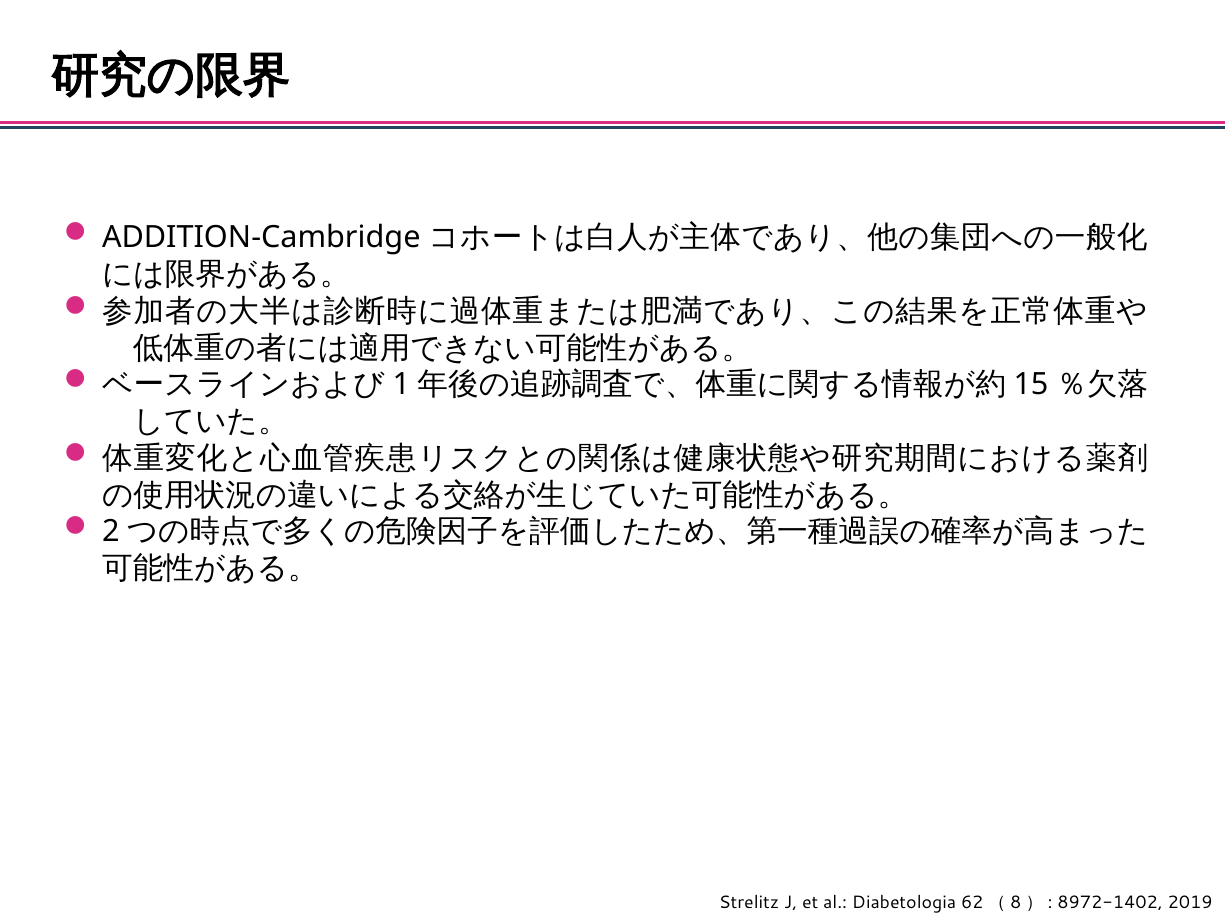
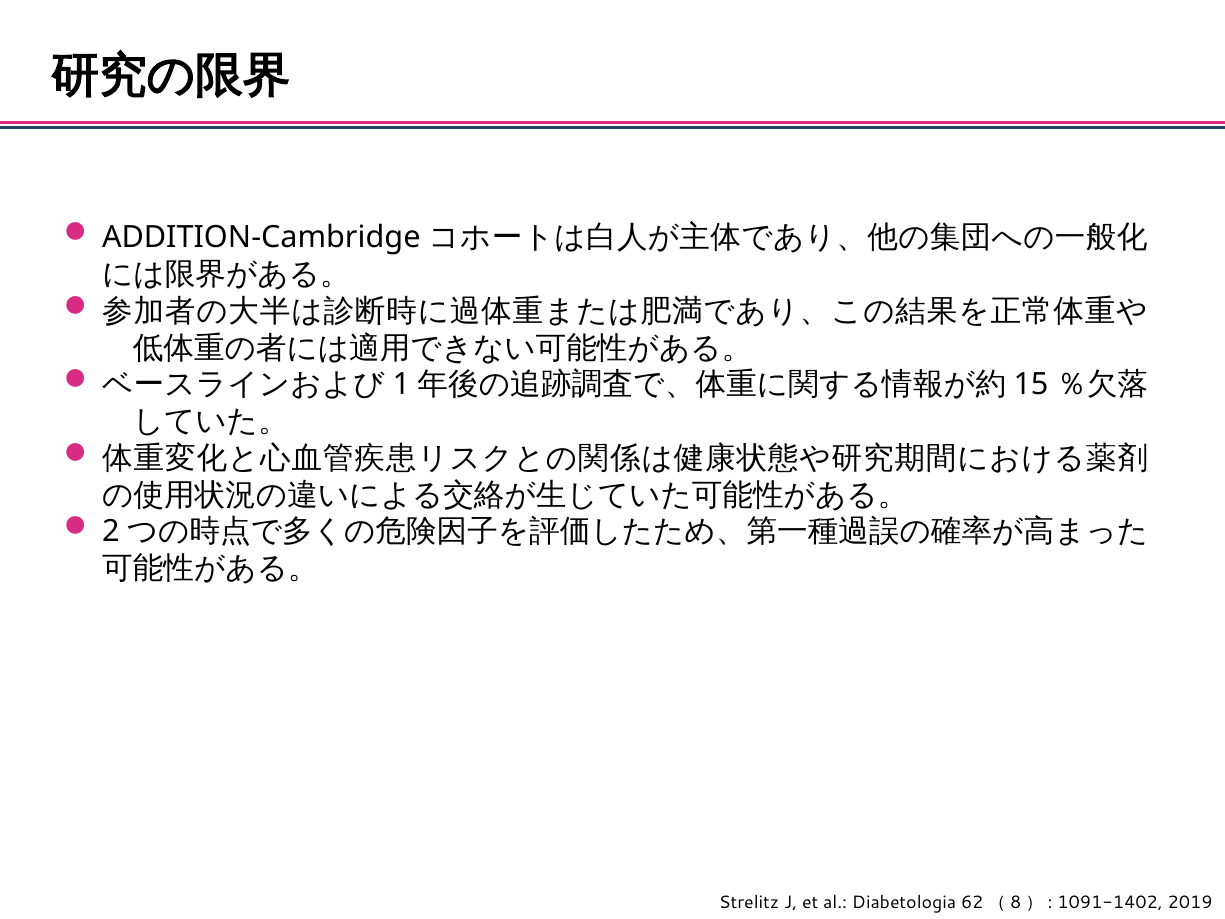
8972-1402: 8972-1402 -> 1091-1402
